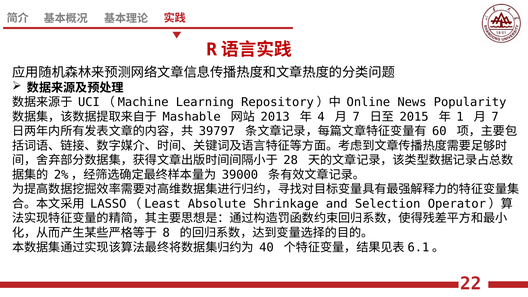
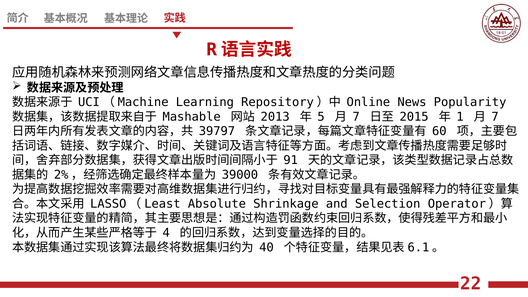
4: 4 -> 5
28: 28 -> 91
8: 8 -> 4
